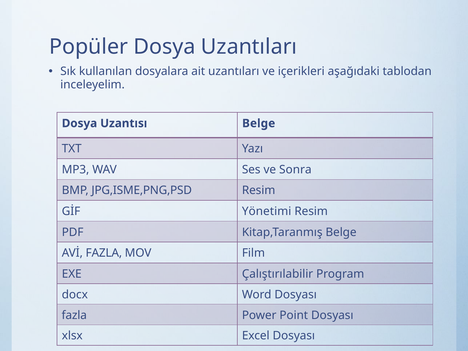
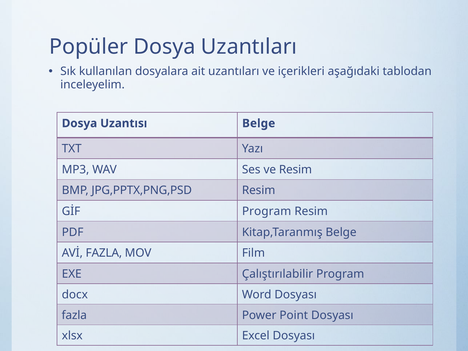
ve Sonra: Sonra -> Resim
JPG,ISME,PNG,PSD: JPG,ISME,PNG,PSD -> JPG,PPTX,PNG,PSD
GİF Yönetimi: Yönetimi -> Program
